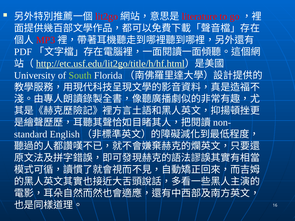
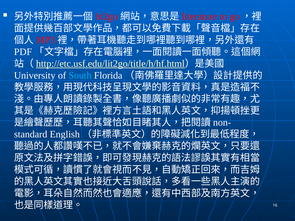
South colour: light green -> light blue
